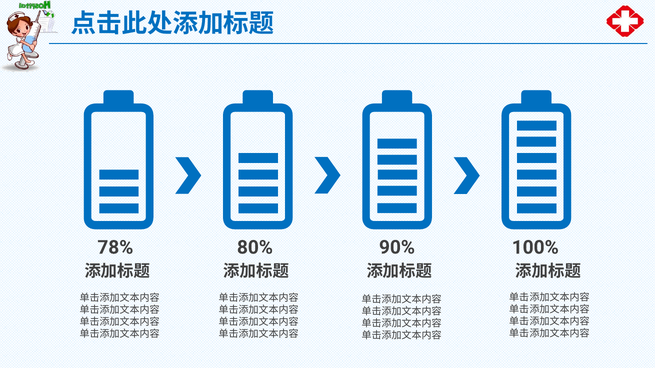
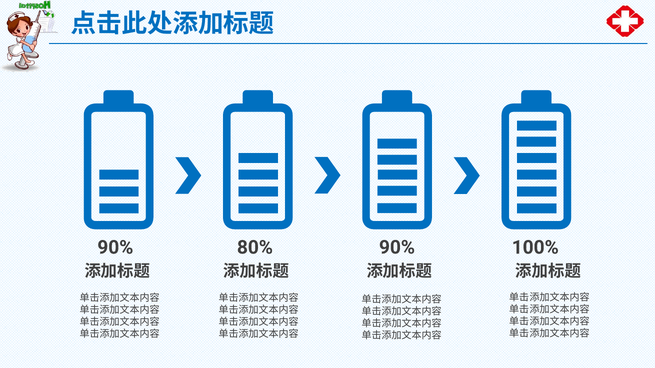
78% at (115, 248): 78% -> 90%
